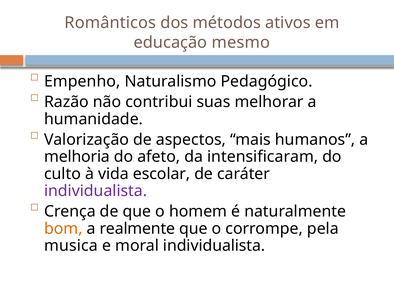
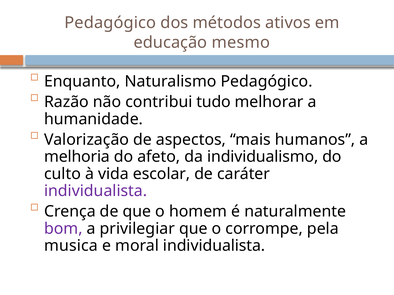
Românticos at (110, 23): Românticos -> Pedagógico
Empenho: Empenho -> Enquanto
suas: suas -> tudo
intensificaram: intensificaram -> individualismo
bom colour: orange -> purple
realmente: realmente -> privilegiar
